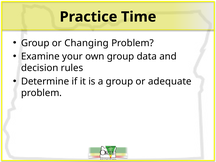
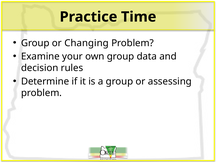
adequate: adequate -> assessing
